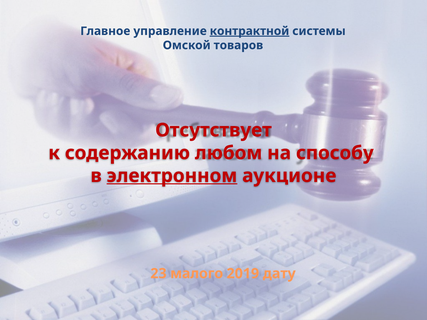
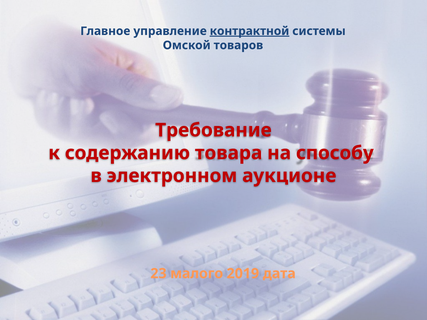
Отсутствует: Отсутствует -> Требование
любом: любом -> товара
электронном underline: present -> none
дату: дату -> дата
